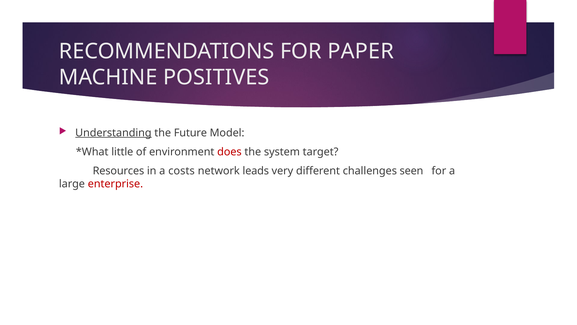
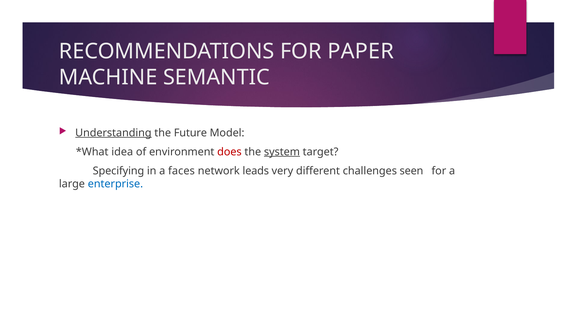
POSITIVES: POSITIVES -> SEMANTIC
little: little -> idea
system underline: none -> present
Resources: Resources -> Specifying
costs: costs -> faces
enterprise colour: red -> blue
